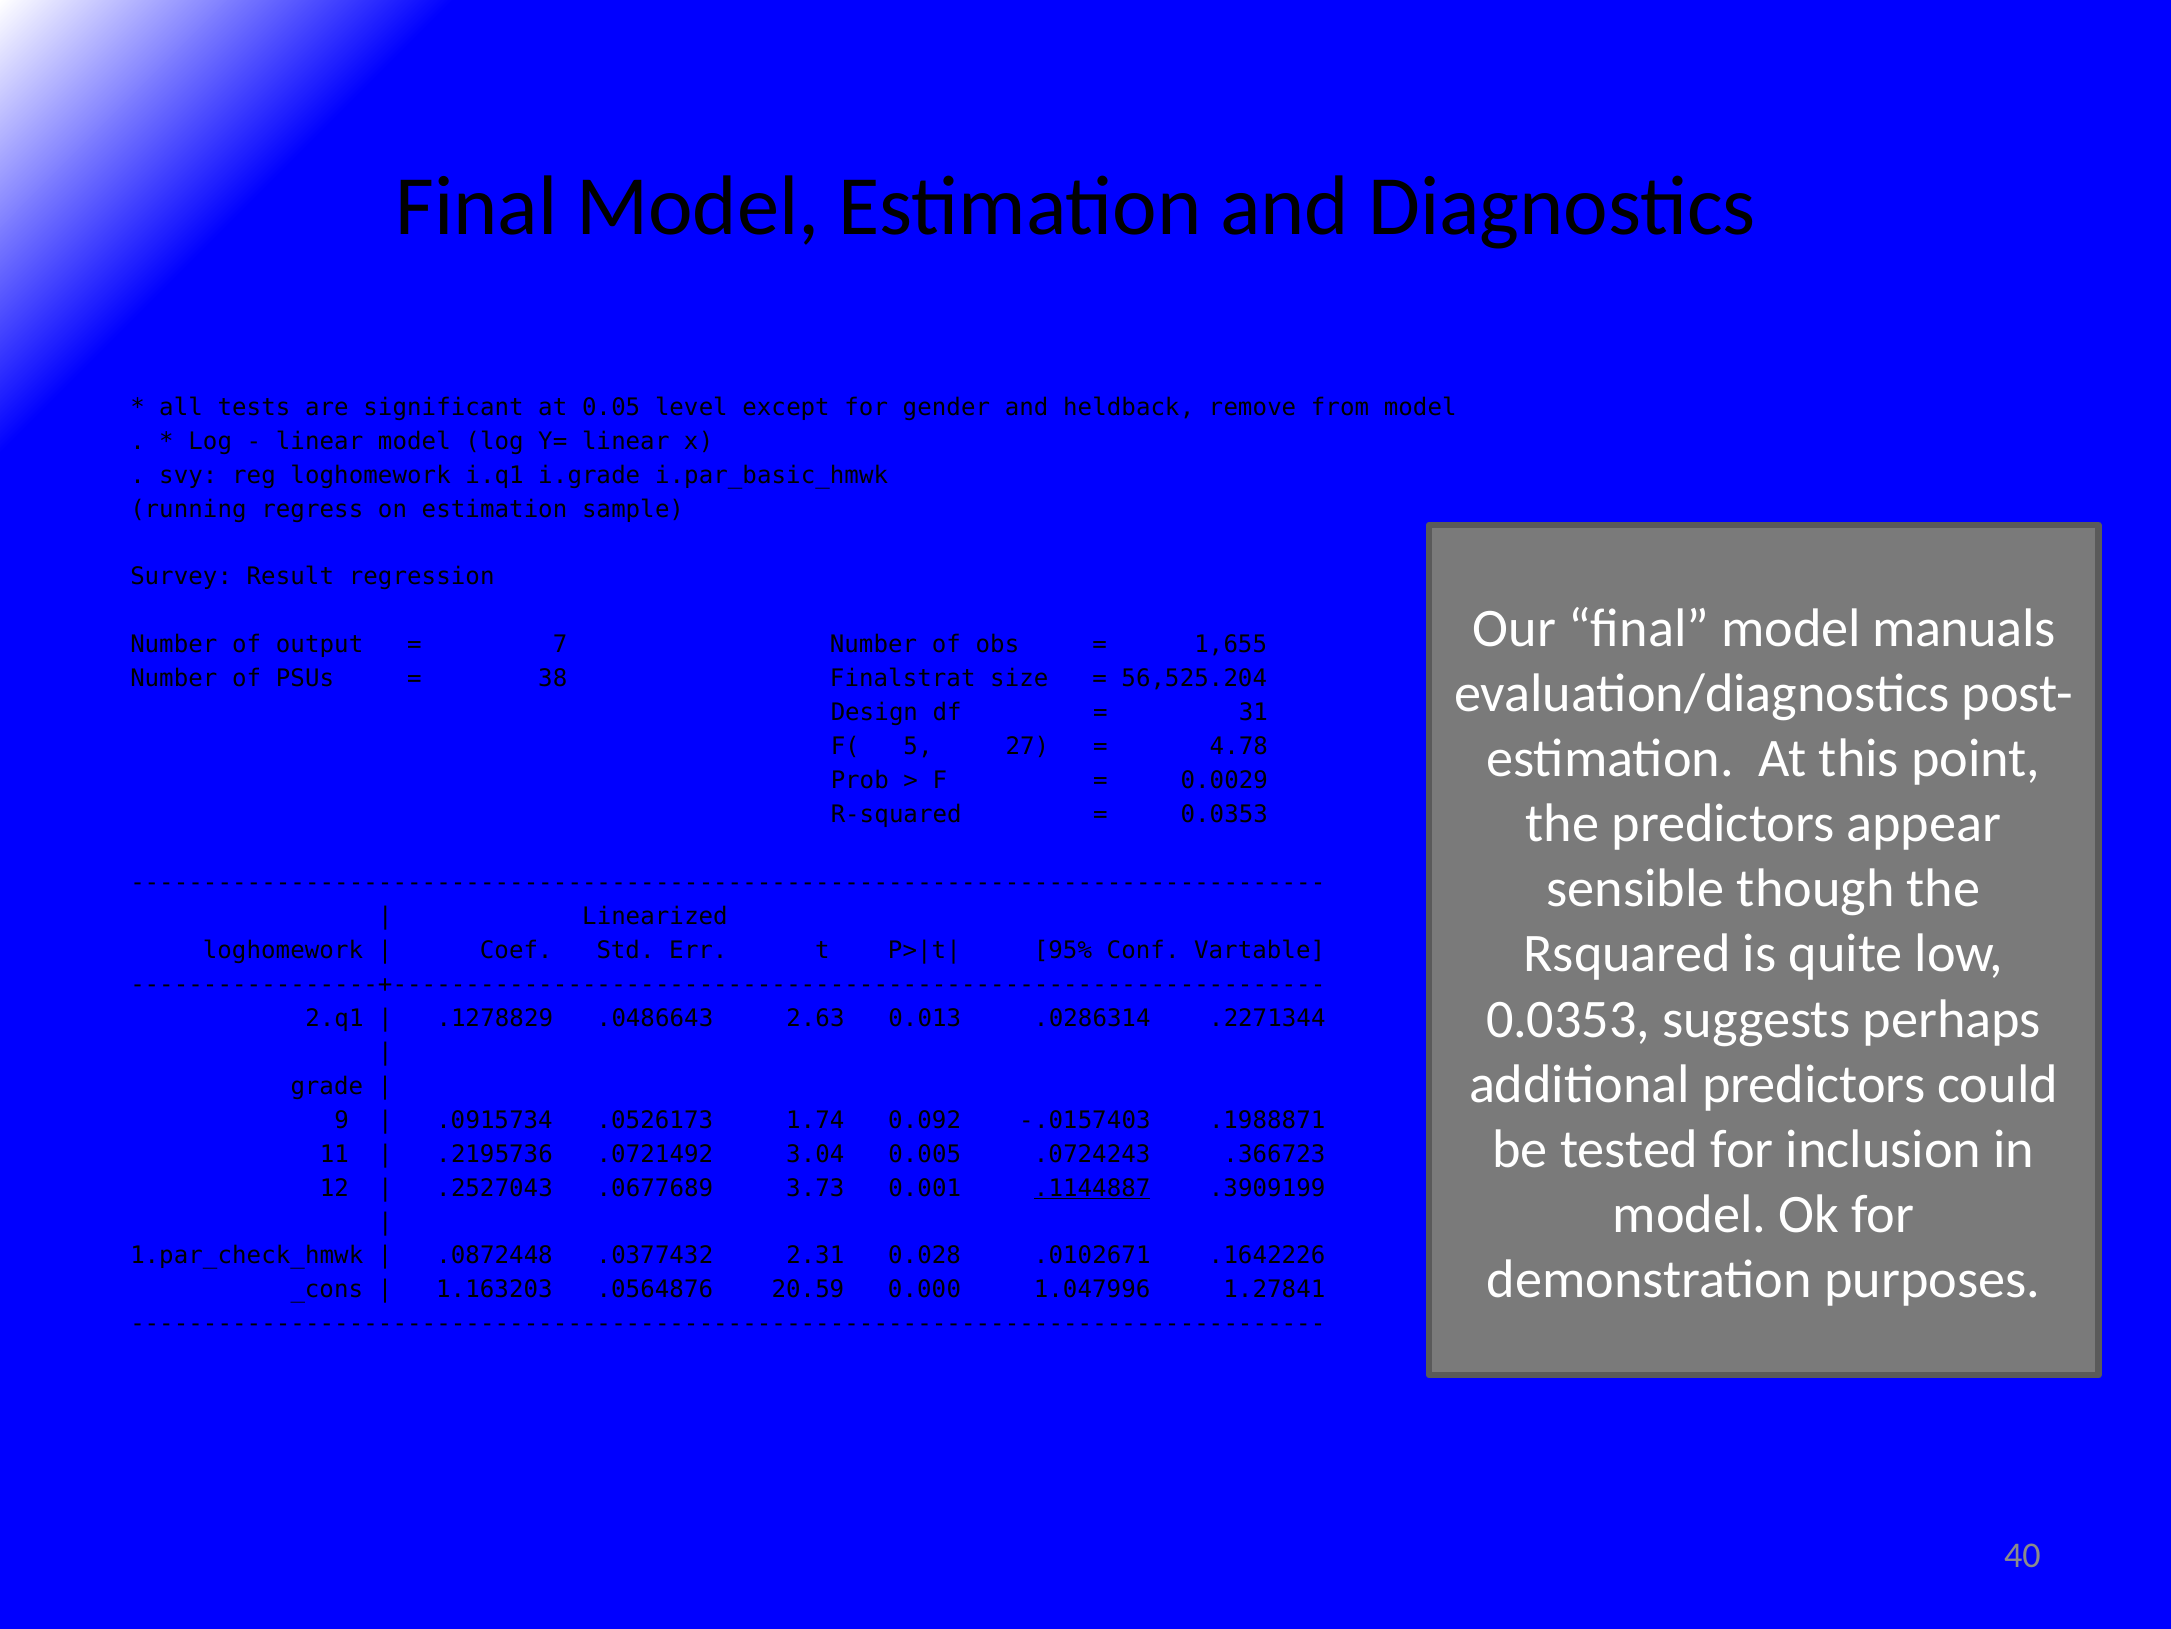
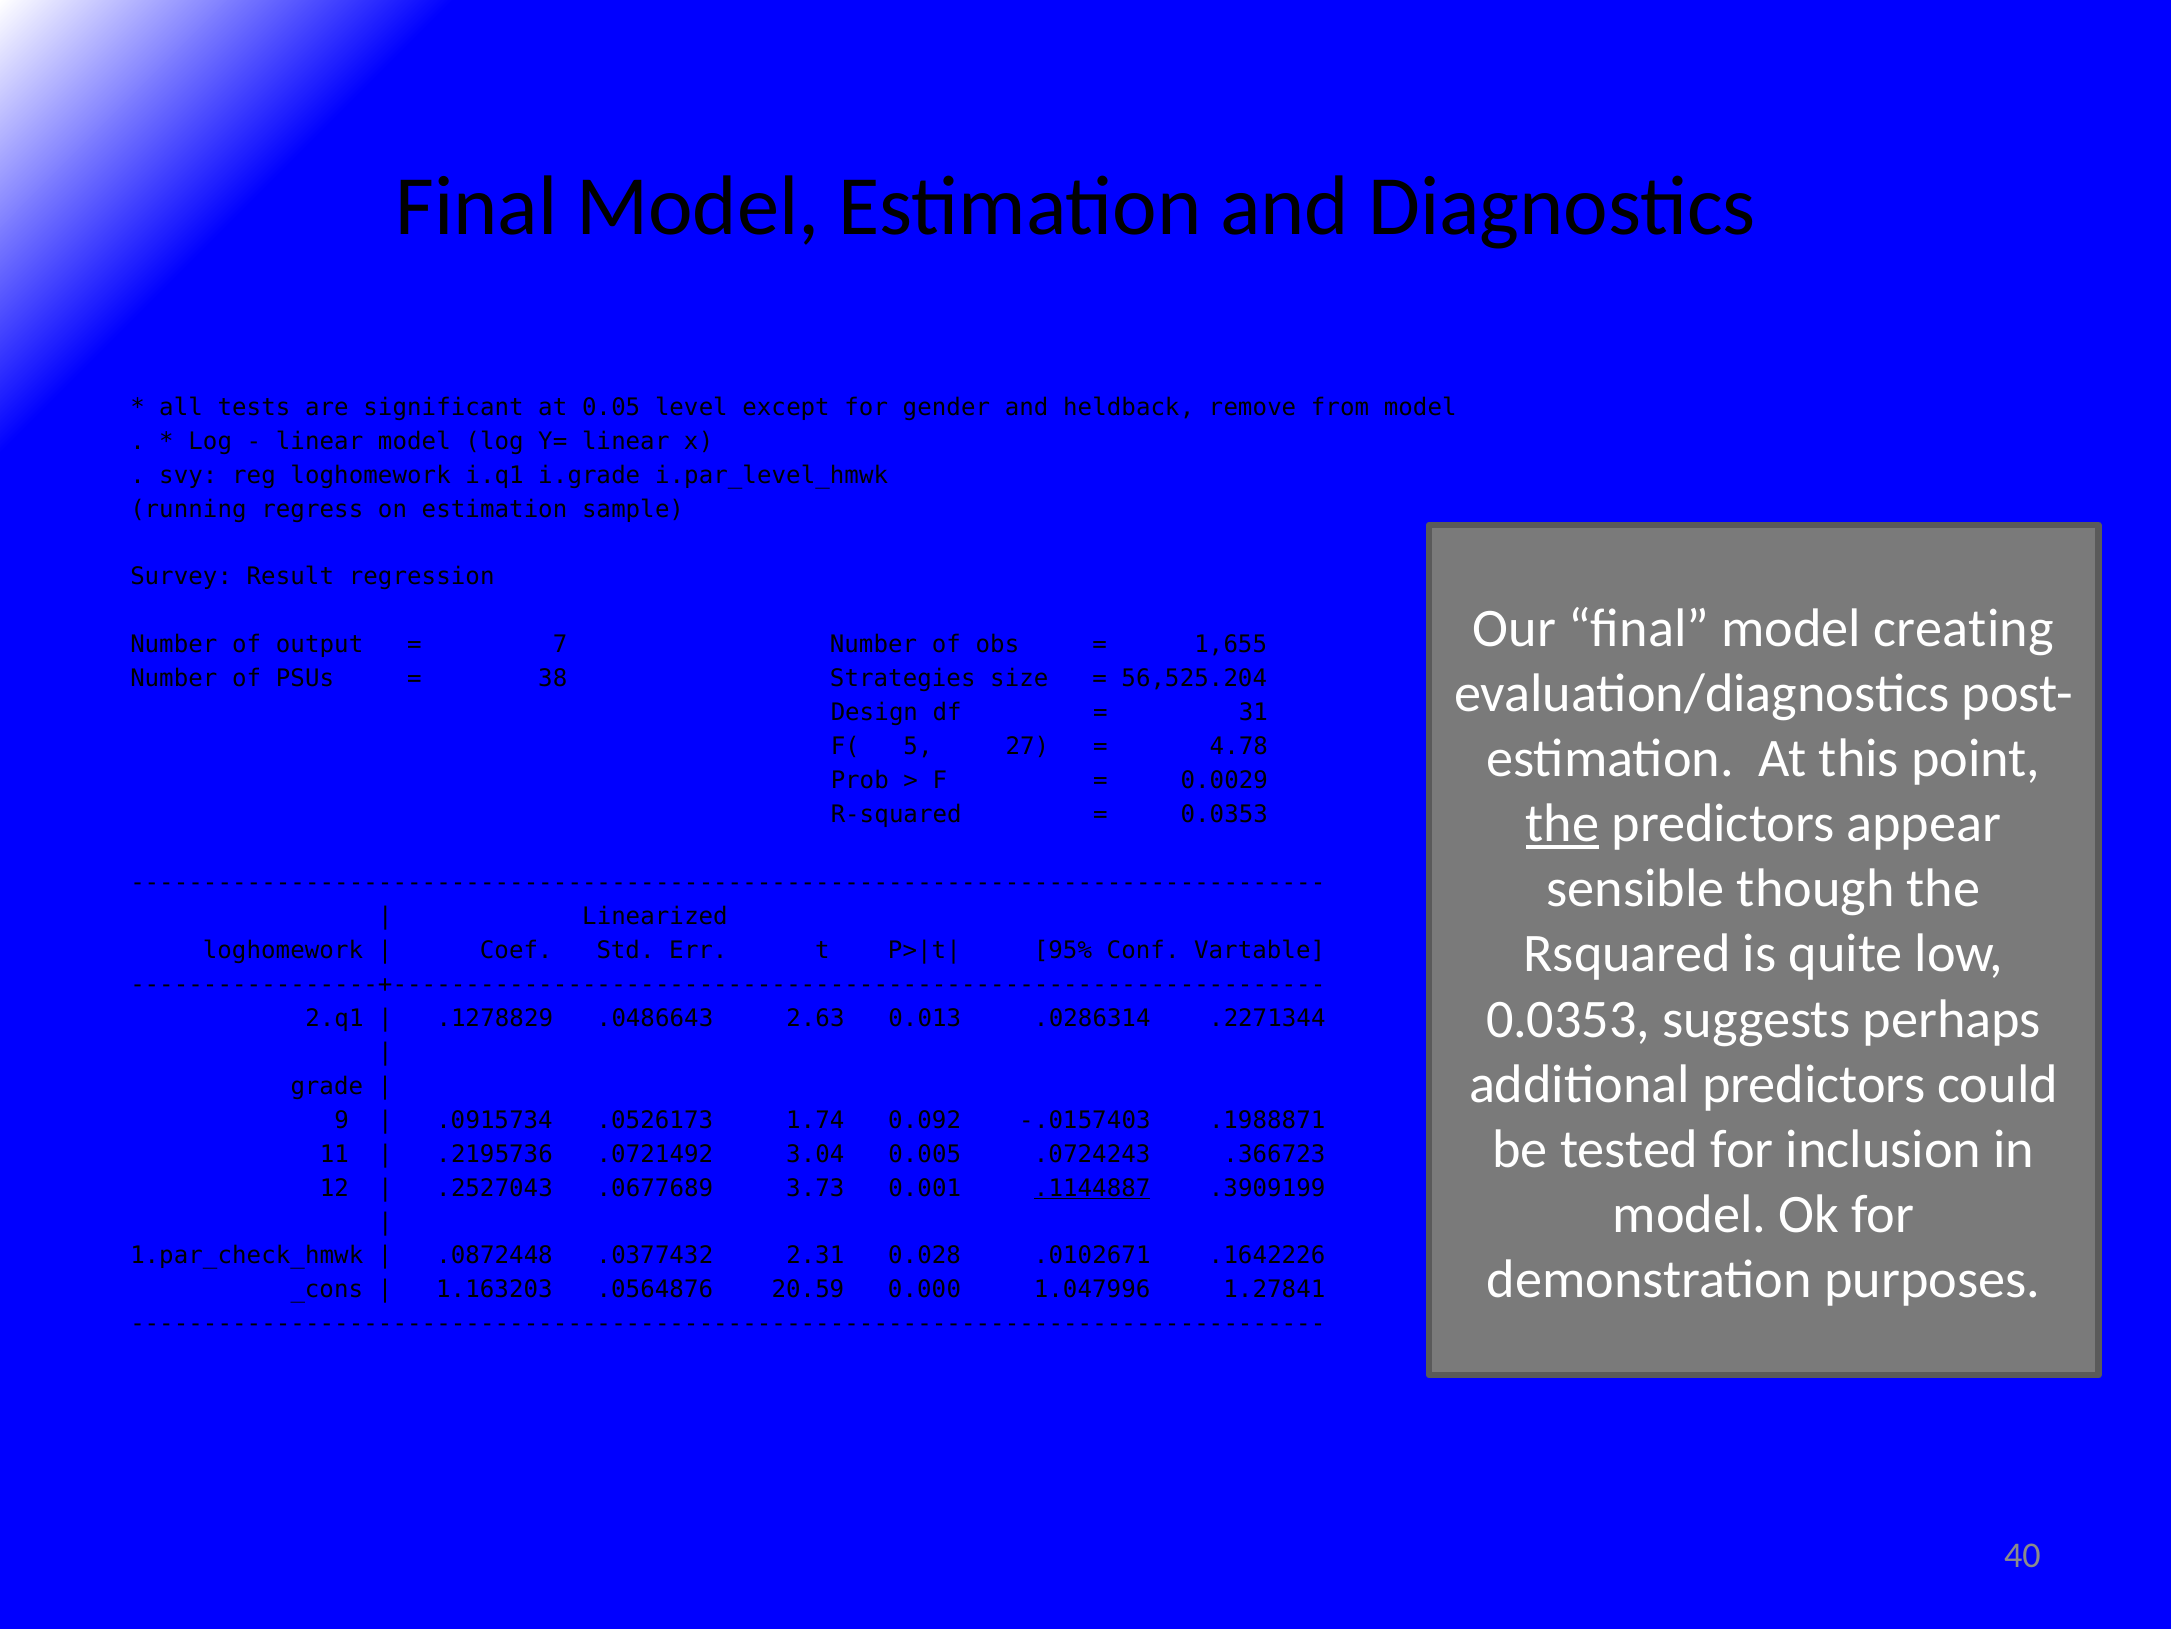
i.par_basic_hmwk: i.par_basic_hmwk -> i.par_level_hmwk
manuals: manuals -> creating
Finalstrat: Finalstrat -> Strategies
the at (1563, 823) underline: none -> present
